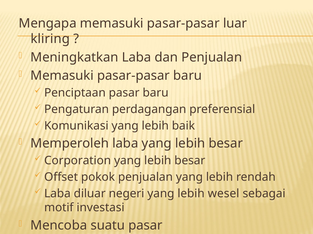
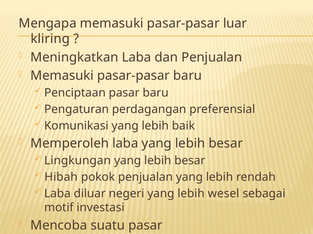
Corporation: Corporation -> Lingkungan
Offset: Offset -> Hibah
